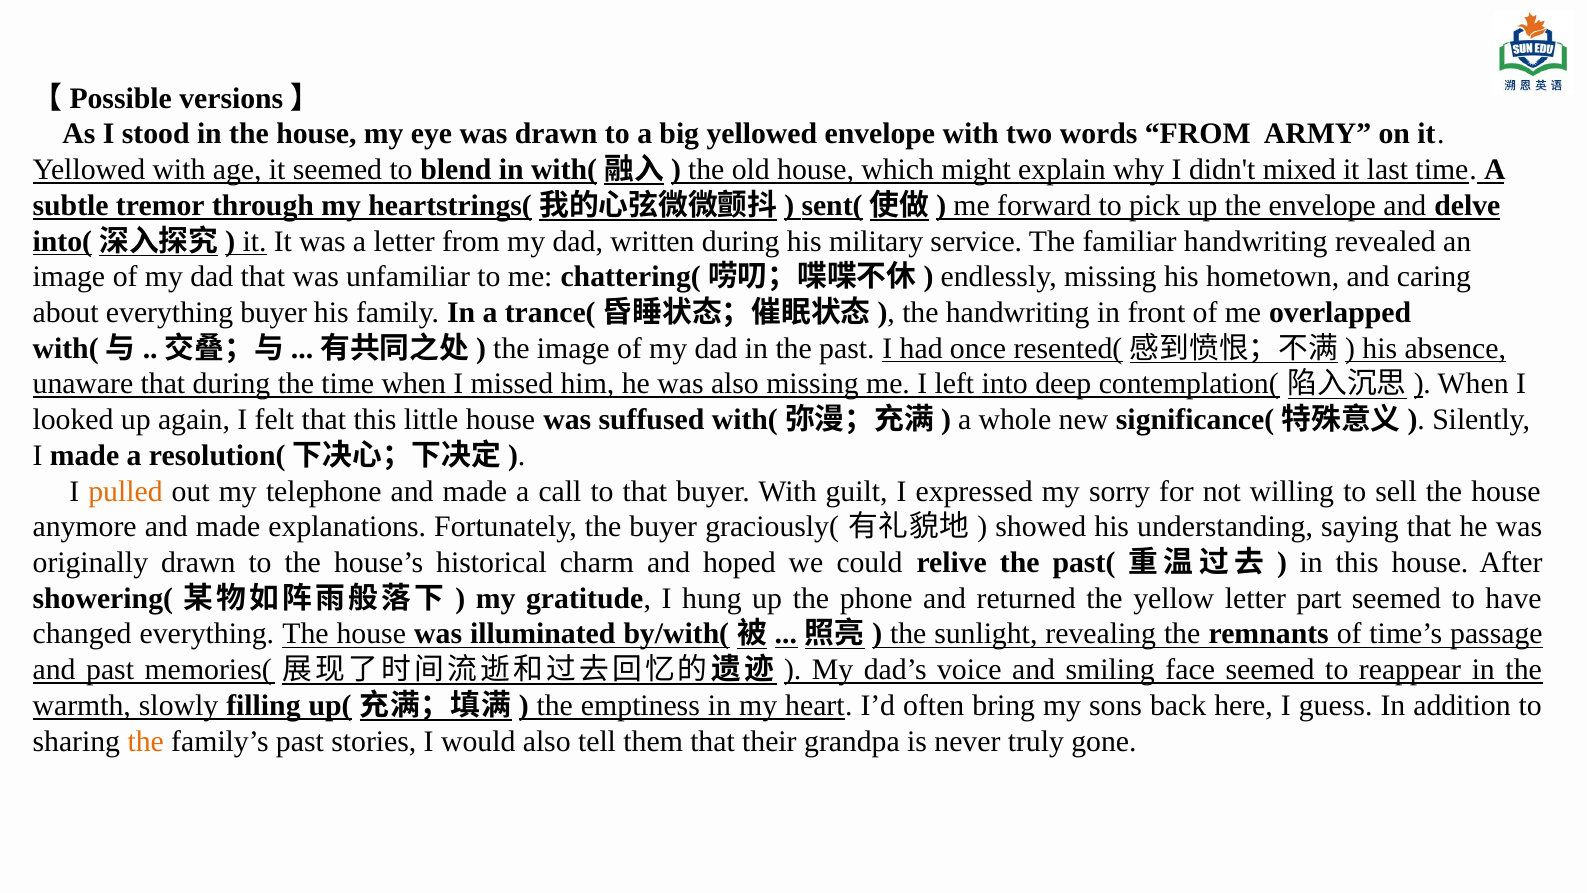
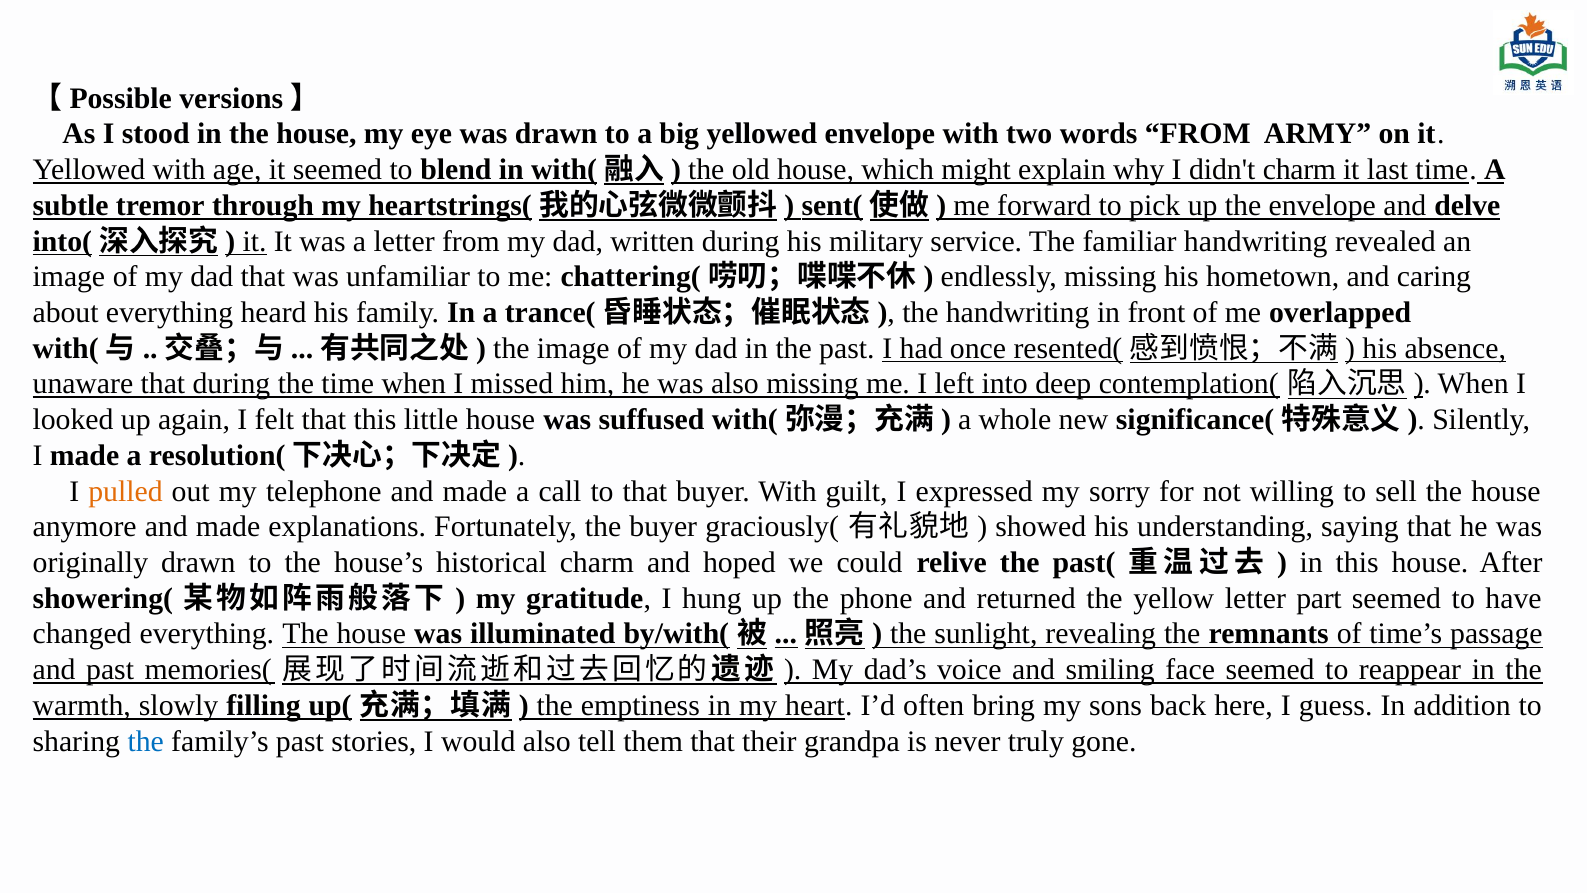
didn't mixed: mixed -> charm
everything buyer: buyer -> heard
the at (146, 741) colour: orange -> blue
